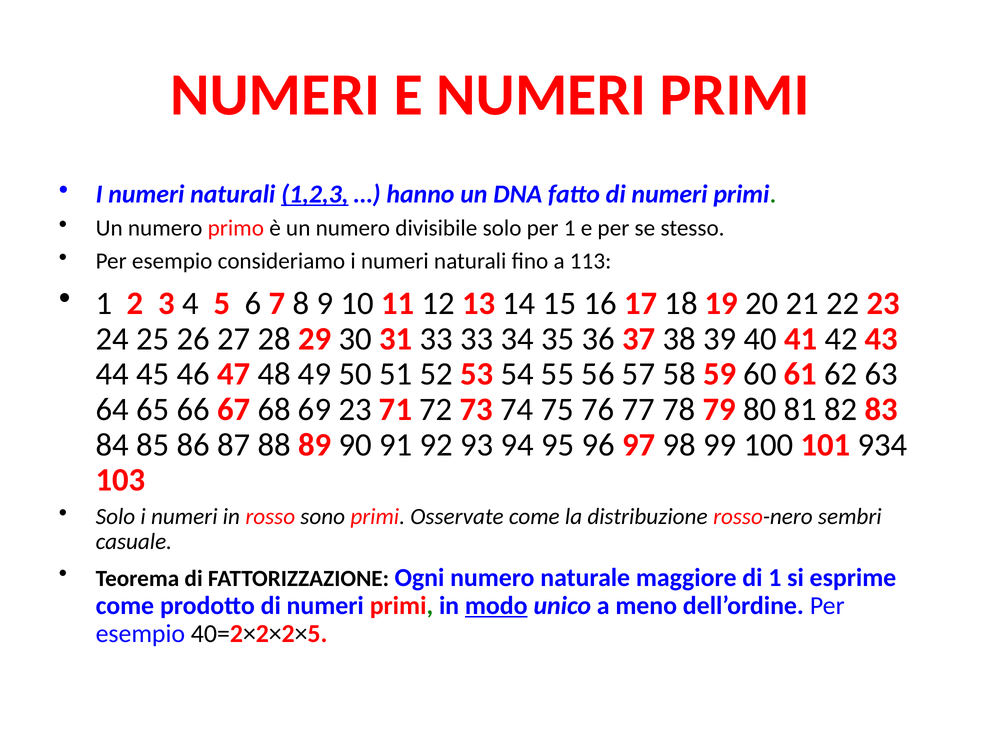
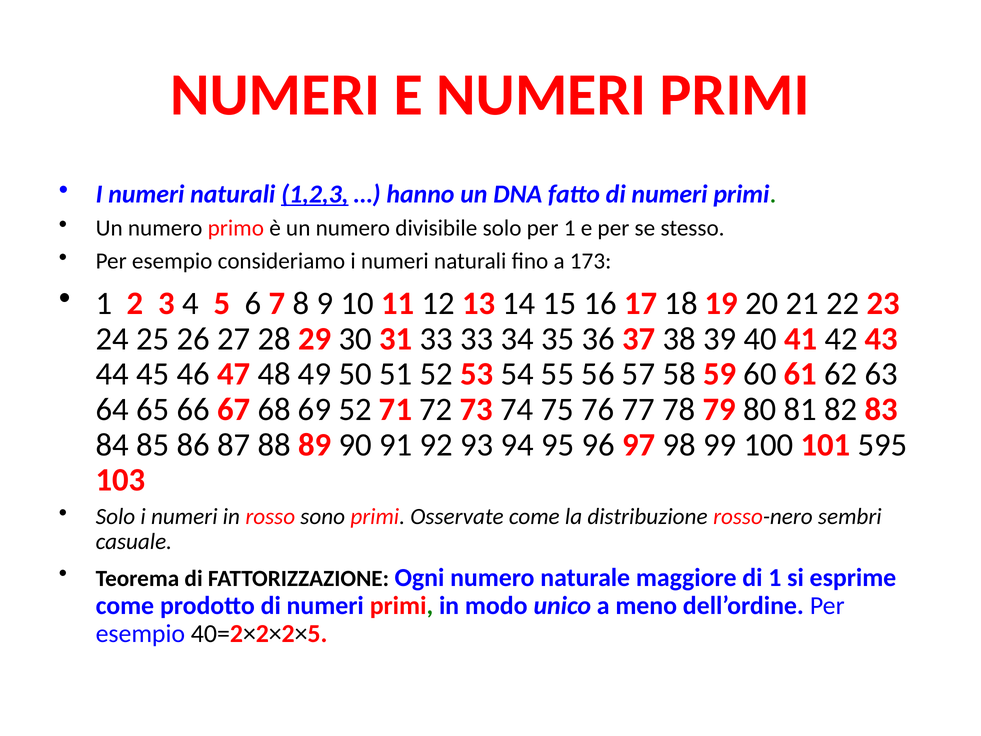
113: 113 -> 173
69 23: 23 -> 52
934: 934 -> 595
modo underline: present -> none
